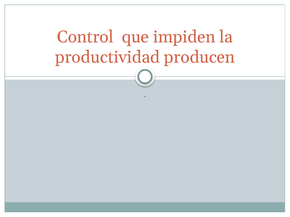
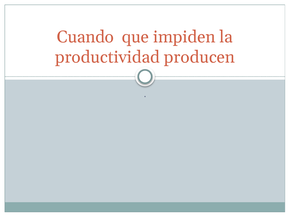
Control: Control -> Cuando
